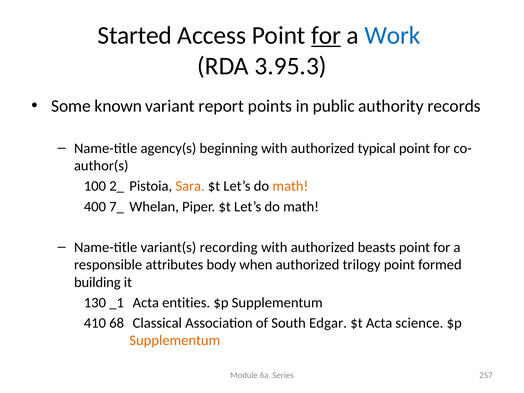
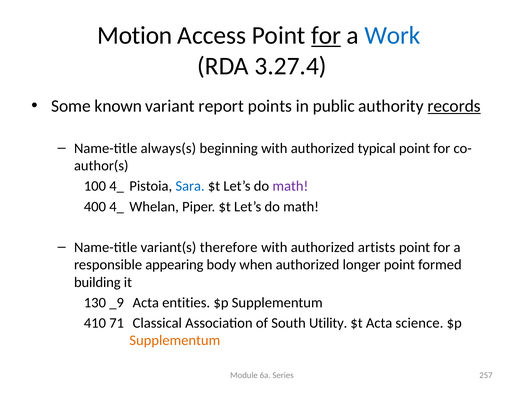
Started: Started -> Motion
3.95.3: 3.95.3 -> 3.27.4
records underline: none -> present
agency(s: agency(s -> always(s
100 2_: 2_ -> 4_
Sara colour: orange -> blue
math at (290, 186) colour: orange -> purple
400 7_: 7_ -> 4_
recording: recording -> therefore
beasts: beasts -> artists
attributes: attributes -> appearing
trilogy: trilogy -> longer
_1: _1 -> _9
68: 68 -> 71
Edgar: Edgar -> Utility
